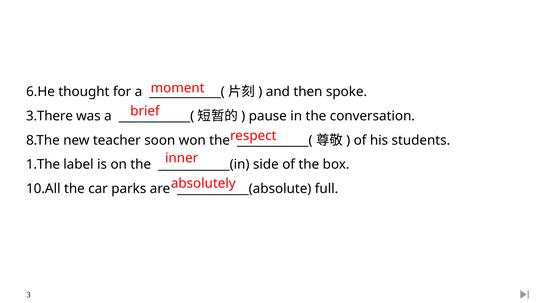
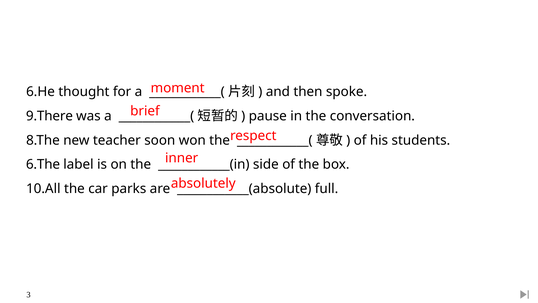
3.There: 3.There -> 9.There
1.The: 1.The -> 6.The
